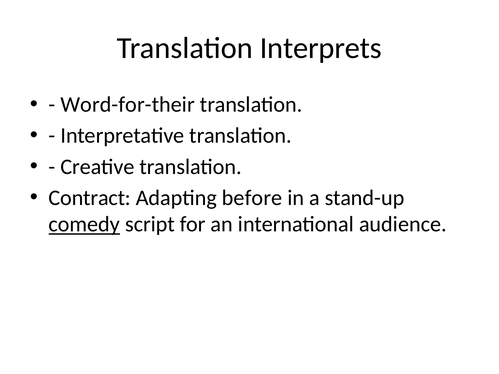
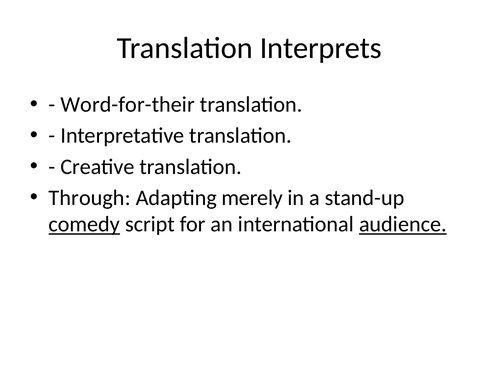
Contract: Contract -> Through
before: before -> merely
audience underline: none -> present
